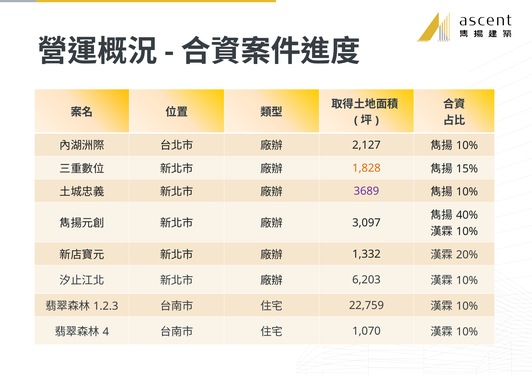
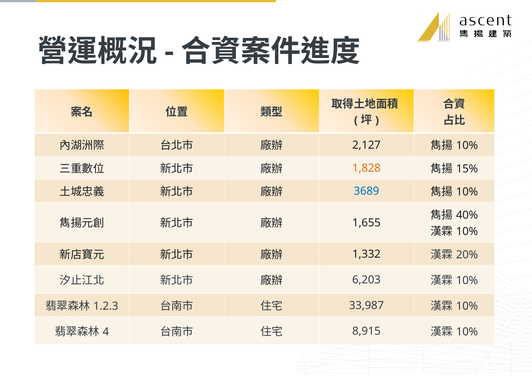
3689 colour: purple -> blue
3,097: 3,097 -> 1,655
22,759: 22,759 -> 33,987
1,070: 1,070 -> 8,915
